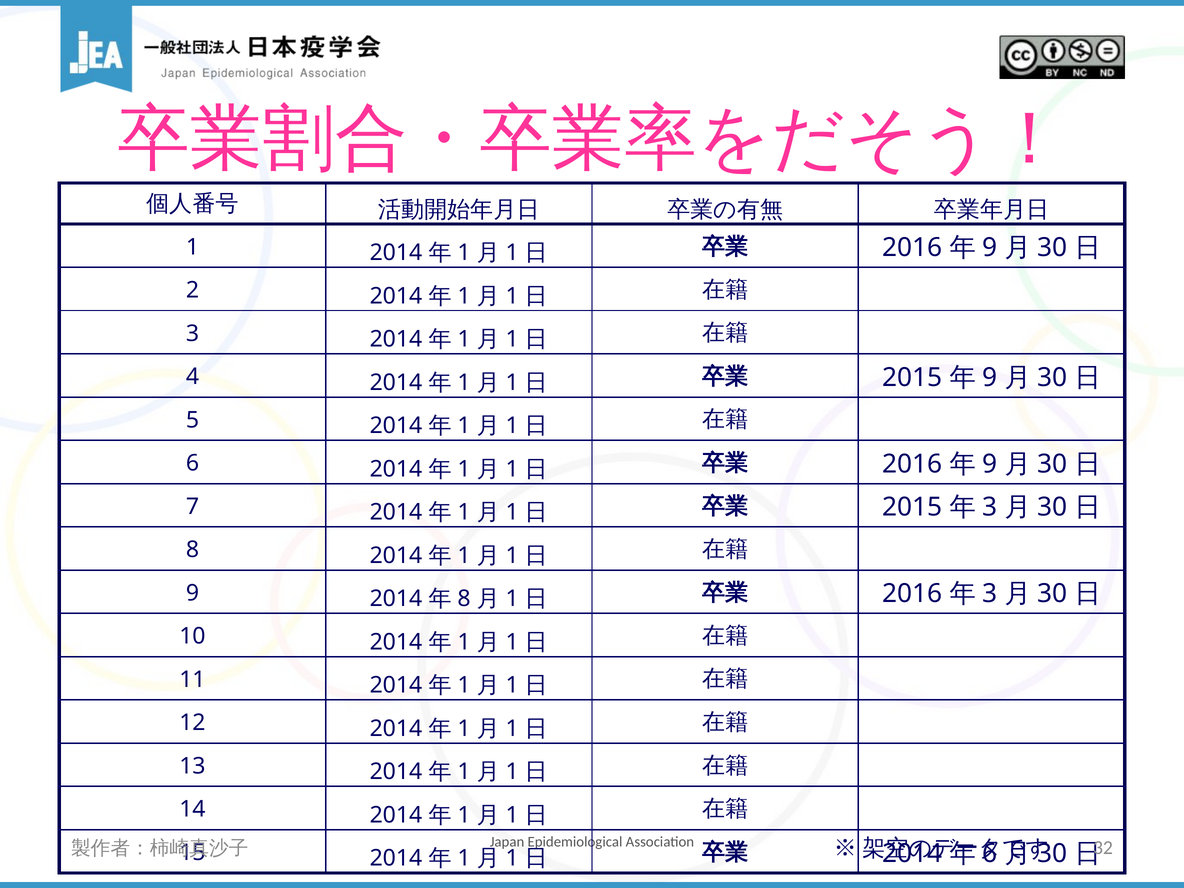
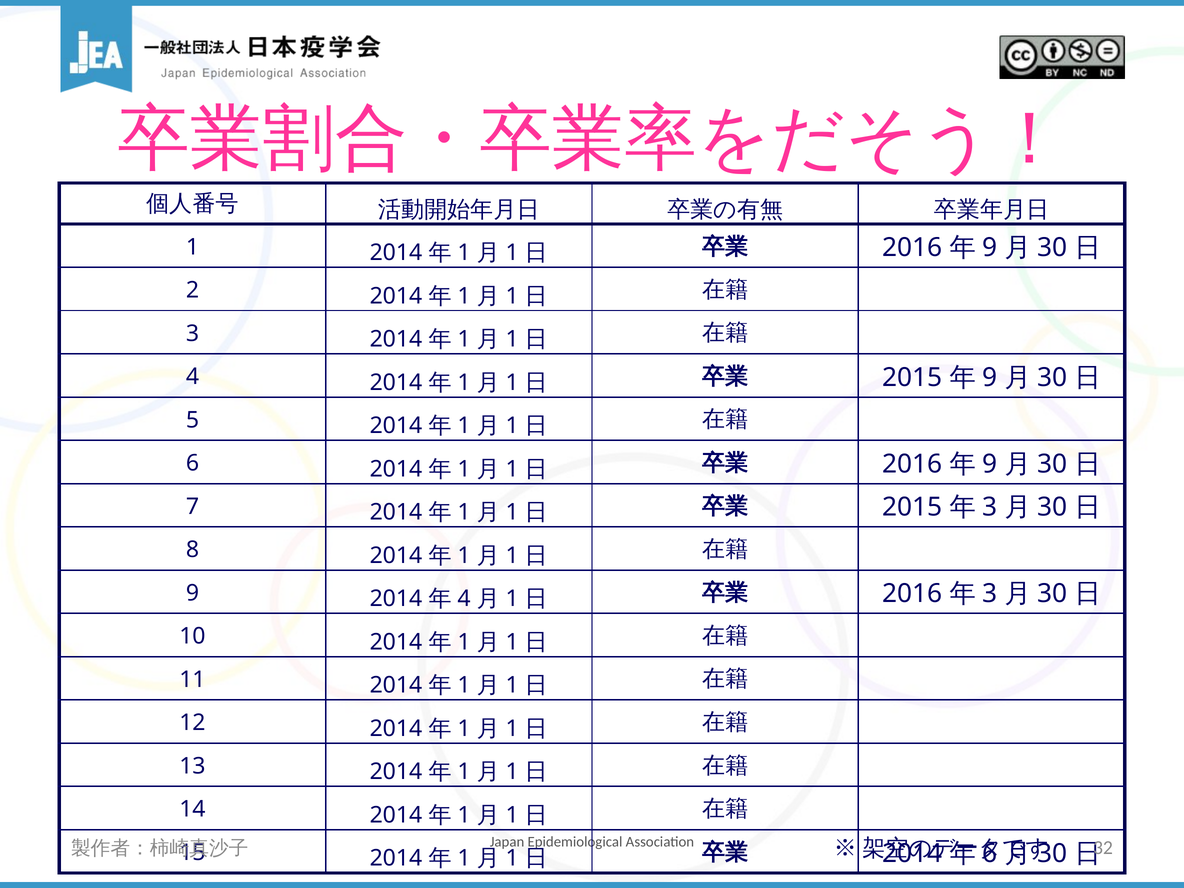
8 at (464, 599): 8 -> 4
